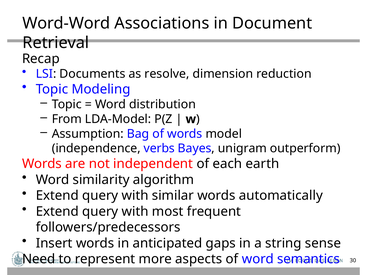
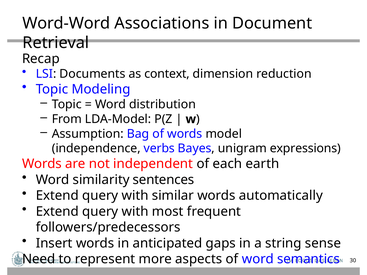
resolve: resolve -> context
outperform: outperform -> expressions
algorithm: algorithm -> sentences
